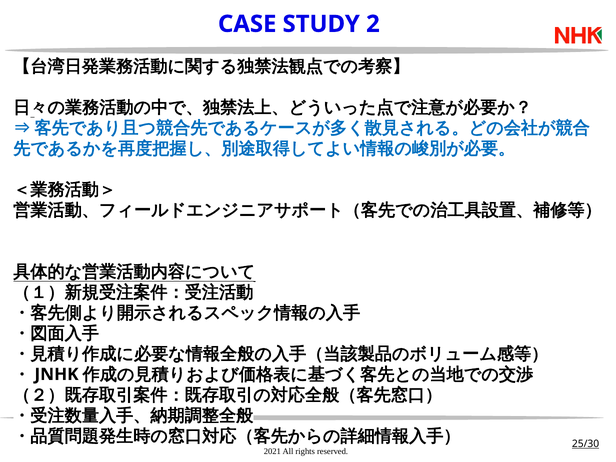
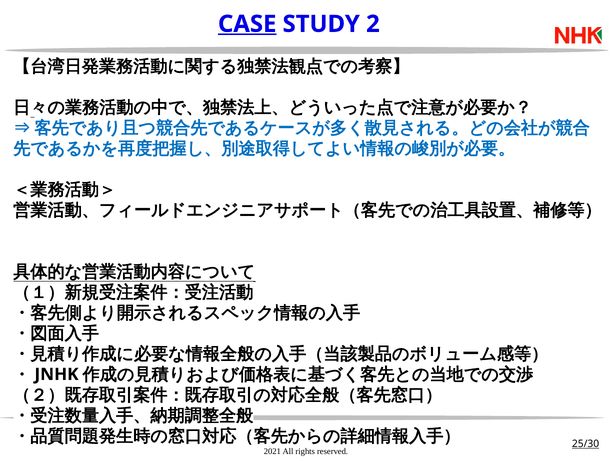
CASE underline: none -> present
